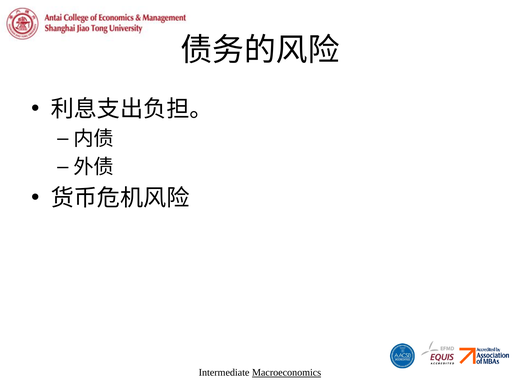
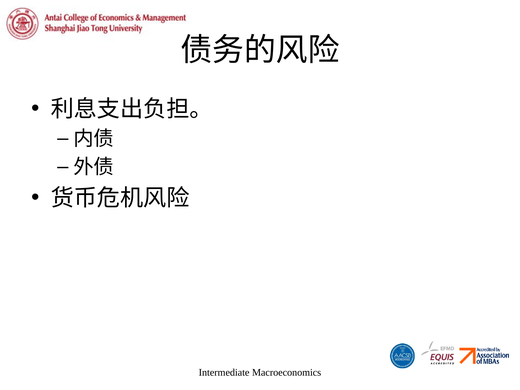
Macroeconomics underline: present -> none
